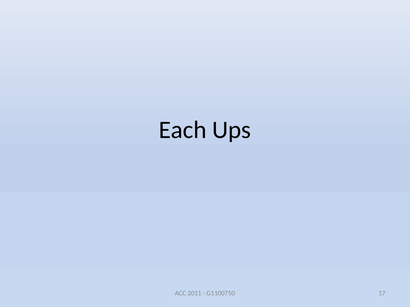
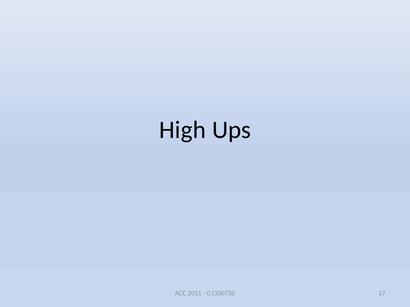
Each: Each -> High
